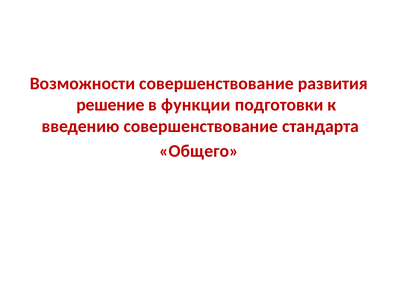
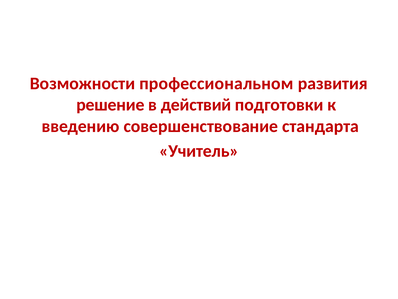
Возможности совершенствование: совершенствование -> профессиональном
функции: функции -> действий
Общего: Общего -> Учитель
